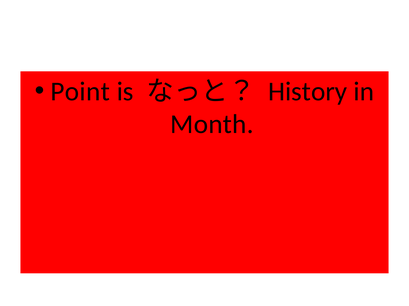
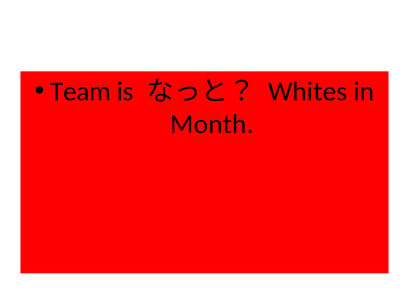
Point: Point -> Team
History: History -> Whites
